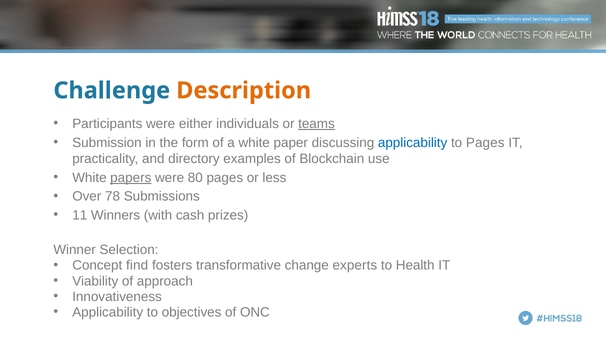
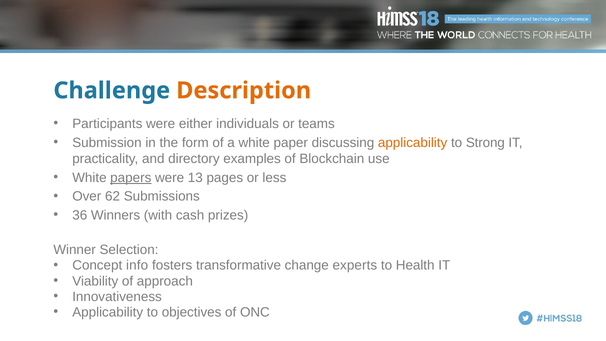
teams underline: present -> none
applicability at (413, 143) colour: blue -> orange
to Pages: Pages -> Strong
80: 80 -> 13
78: 78 -> 62
11: 11 -> 36
find: find -> info
